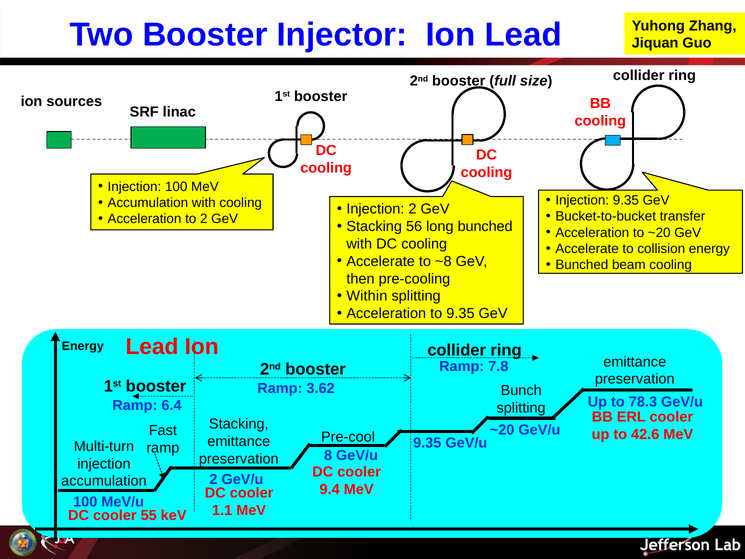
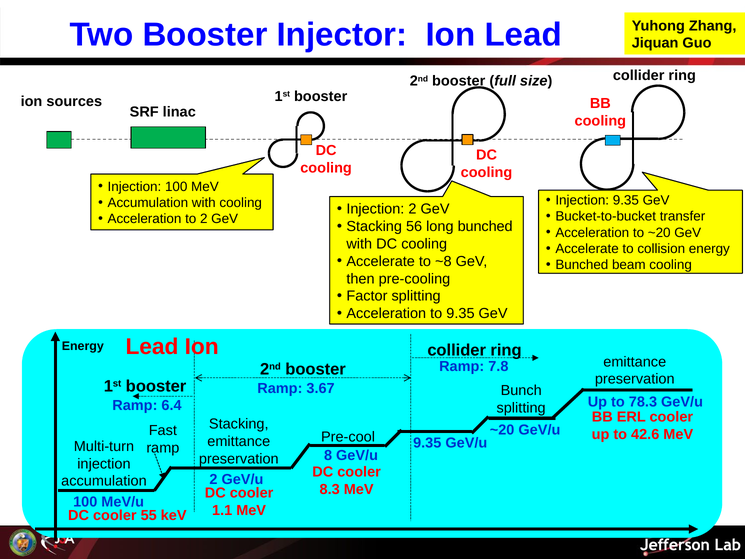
Within: Within -> Factor
3.62: 3.62 -> 3.67
9.4: 9.4 -> 8.3
